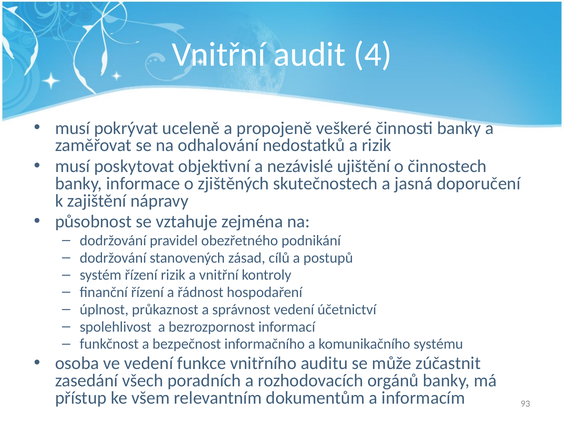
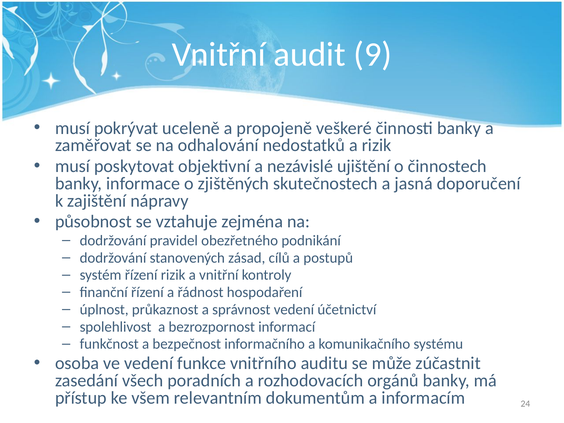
4: 4 -> 9
93: 93 -> 24
